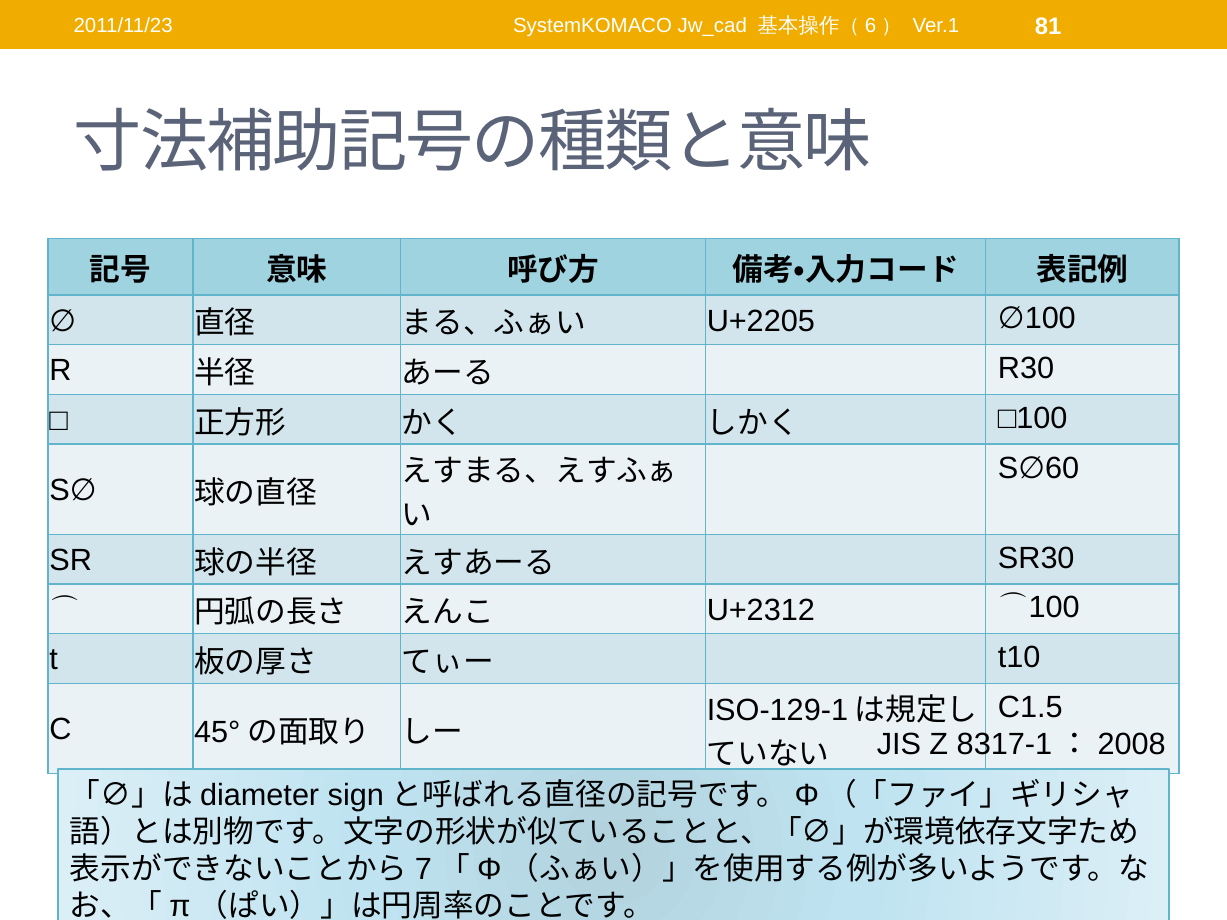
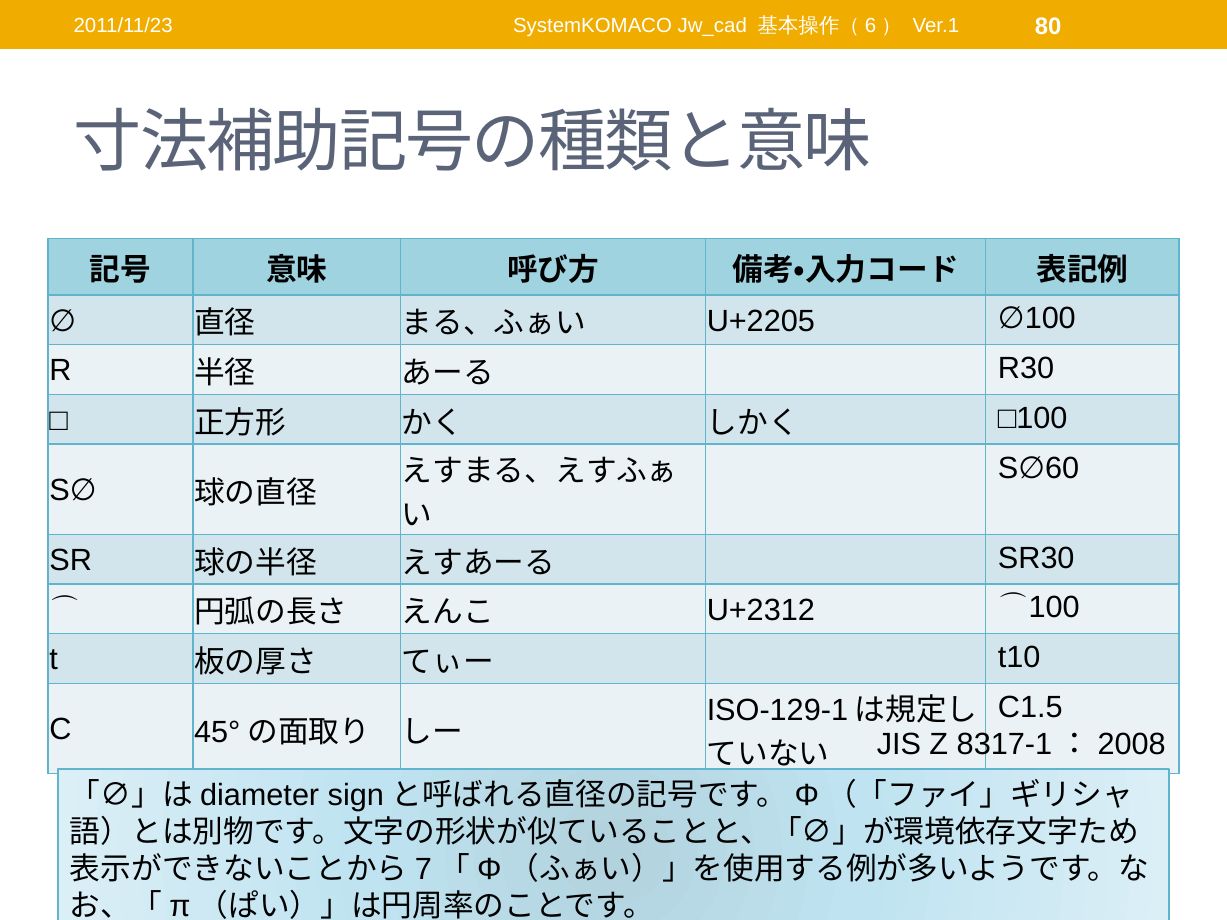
81: 81 -> 80
